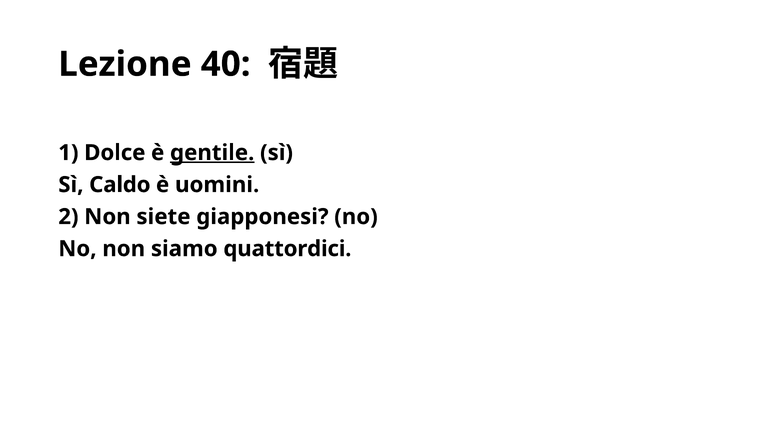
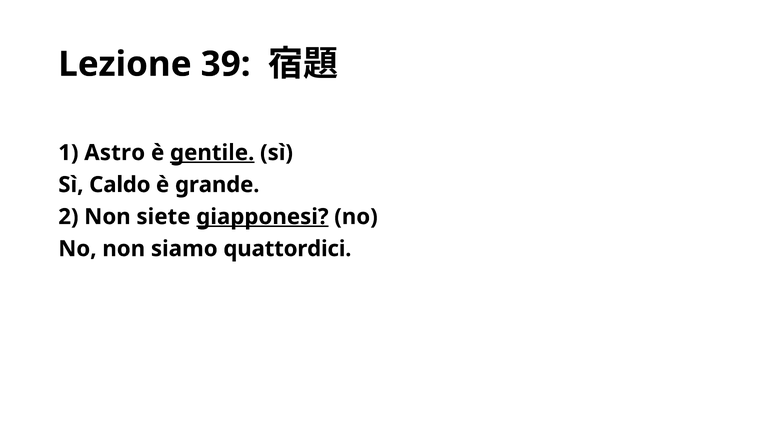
40: 40 -> 39
Dolce: Dolce -> Astro
uomini: uomini -> grande
giapponesi underline: none -> present
